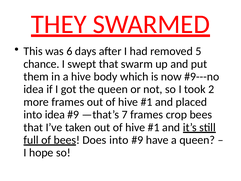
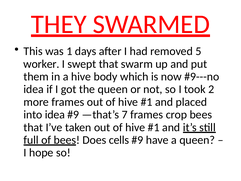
6: 6 -> 1
chance: chance -> worker
Does into: into -> cells
